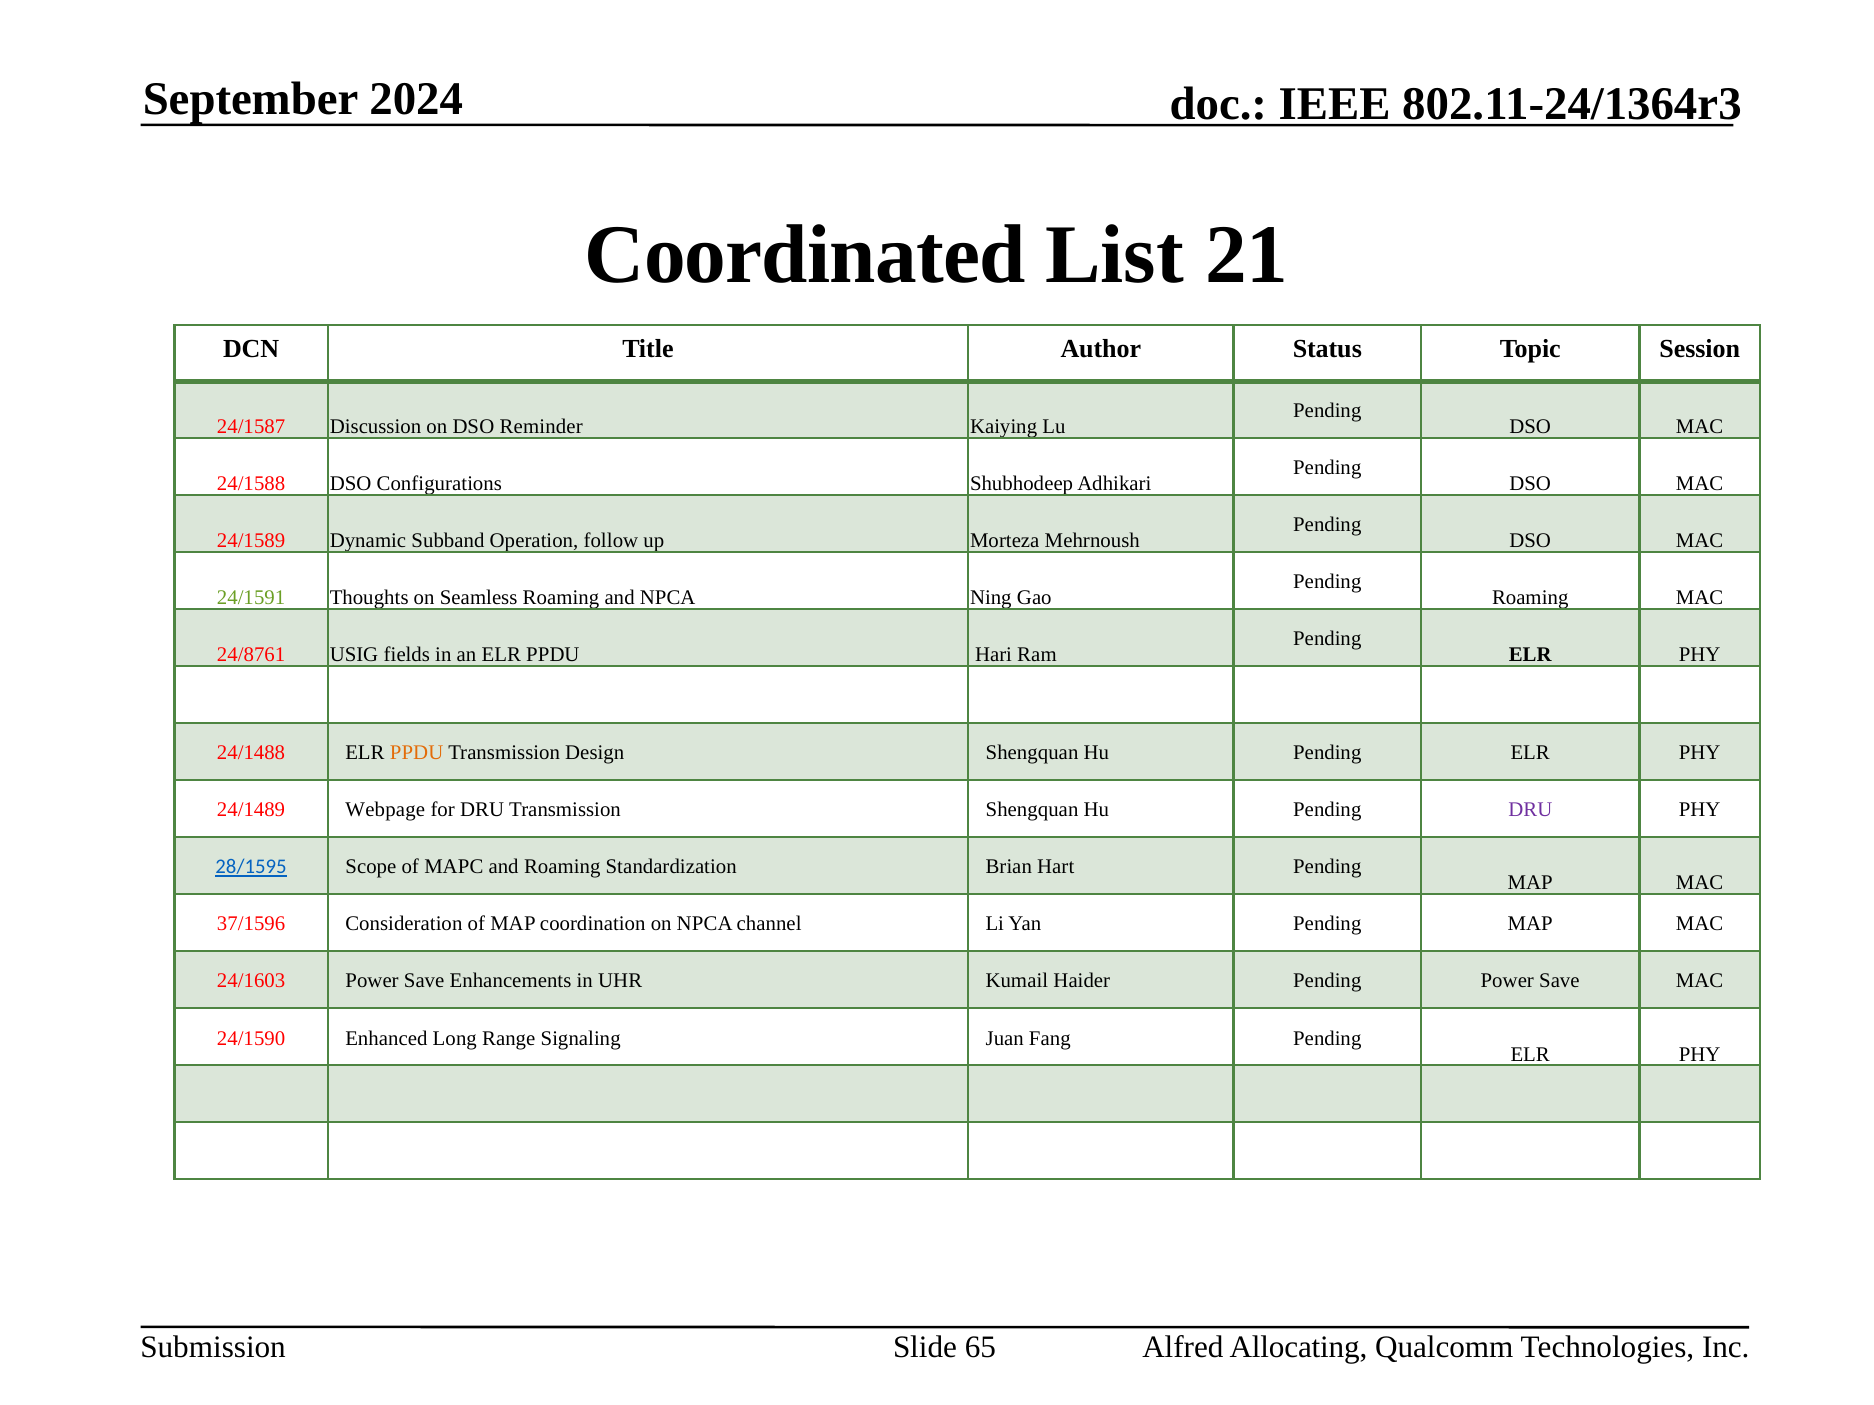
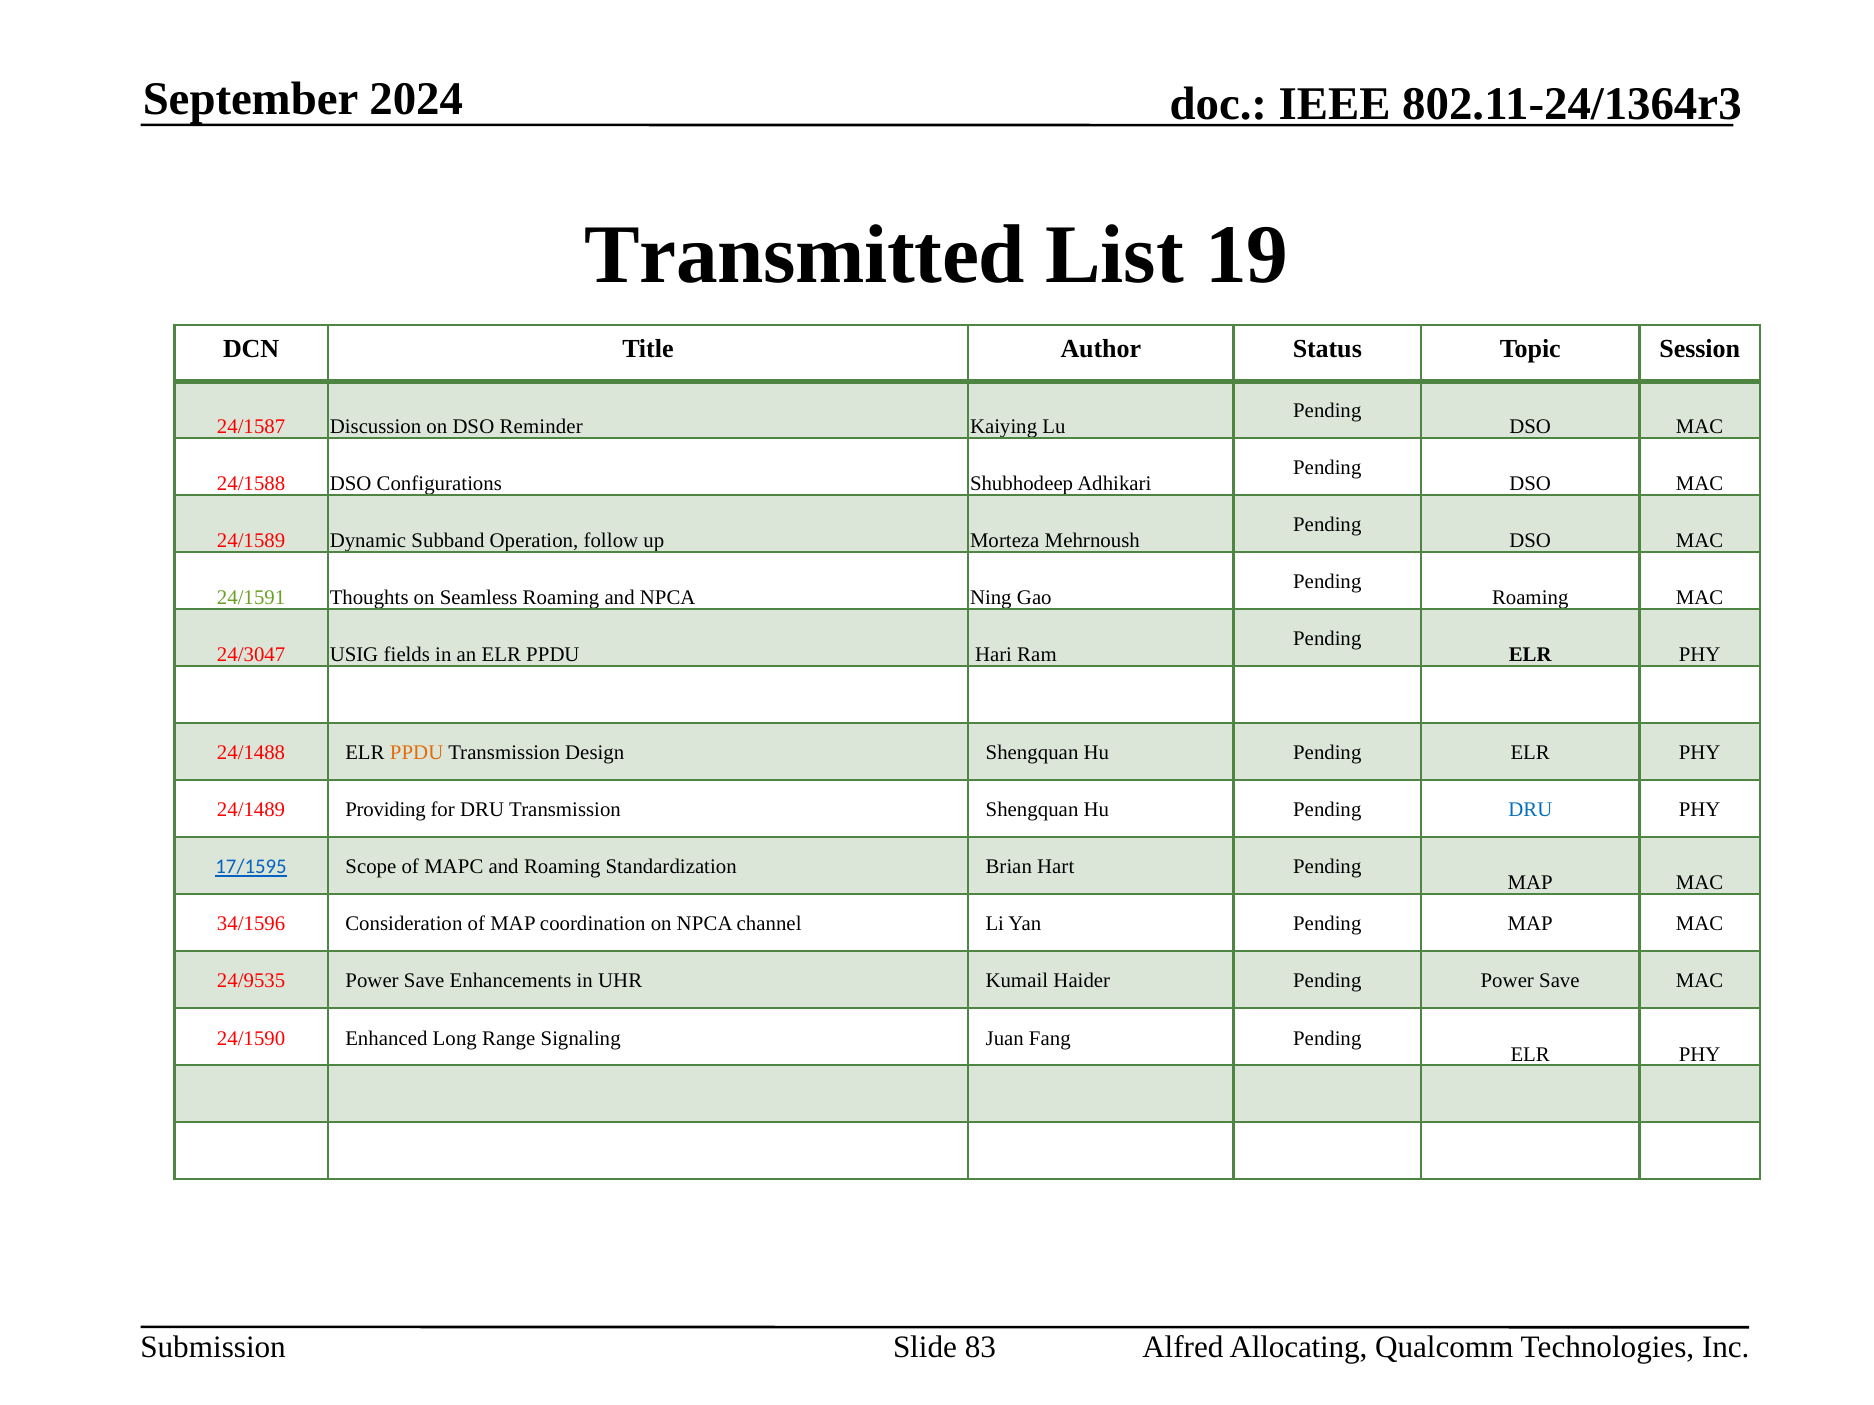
Coordinated: Coordinated -> Transmitted
21: 21 -> 19
24/8761: 24/8761 -> 24/3047
Webpage: Webpage -> Providing
DRU at (1530, 810) colour: purple -> blue
28/1595: 28/1595 -> 17/1595
37/1596: 37/1596 -> 34/1596
24/1603: 24/1603 -> 24/9535
65: 65 -> 83
